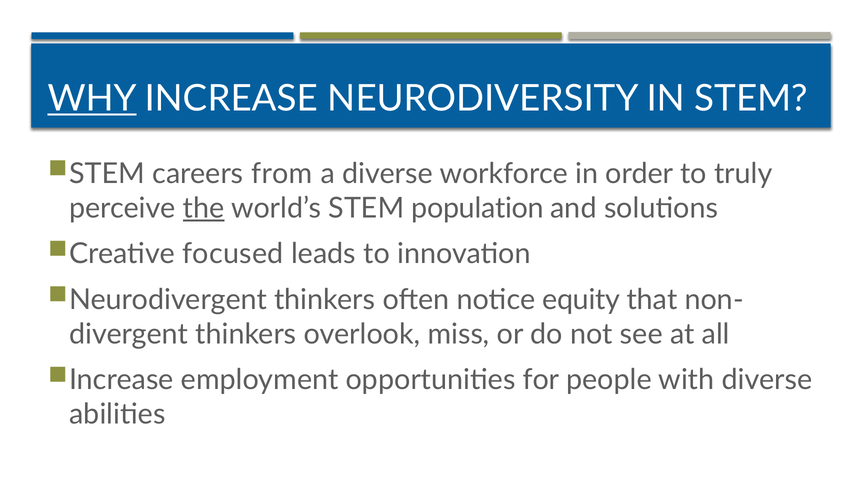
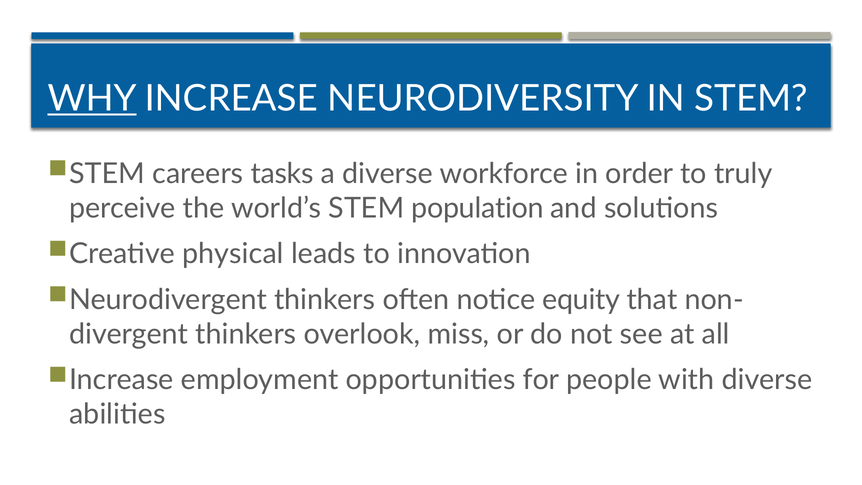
from: from -> tasks
the underline: present -> none
focused: focused -> physical
